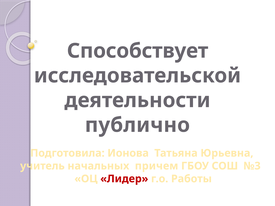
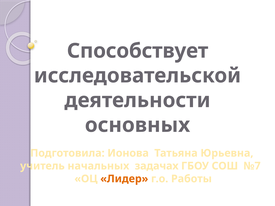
публично: публично -> основных
причем: причем -> задачах
№3: №3 -> №7
Лидер colour: red -> orange
